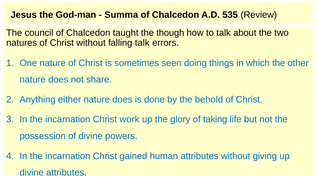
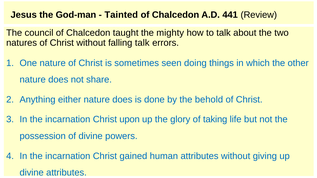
Summa: Summa -> Tainted
535: 535 -> 441
though: though -> mighty
work: work -> upon
